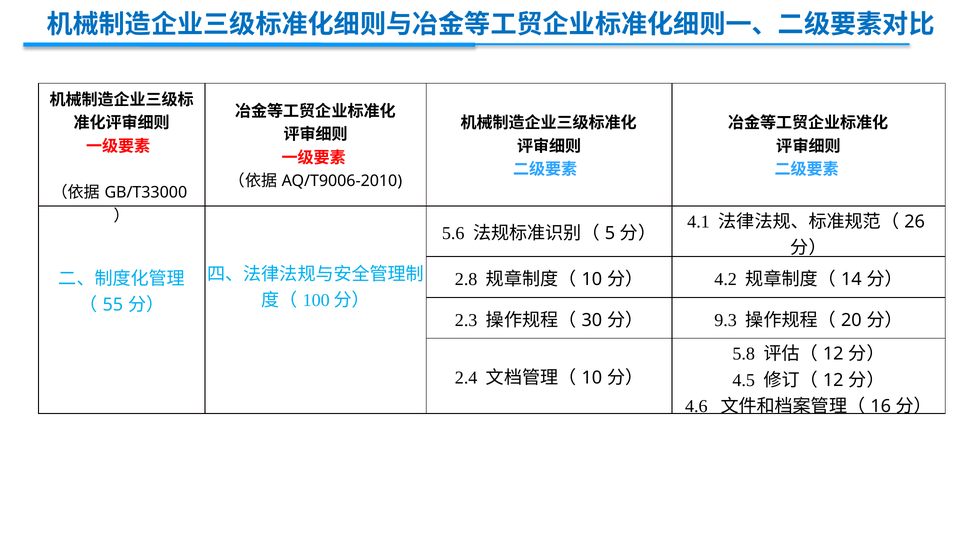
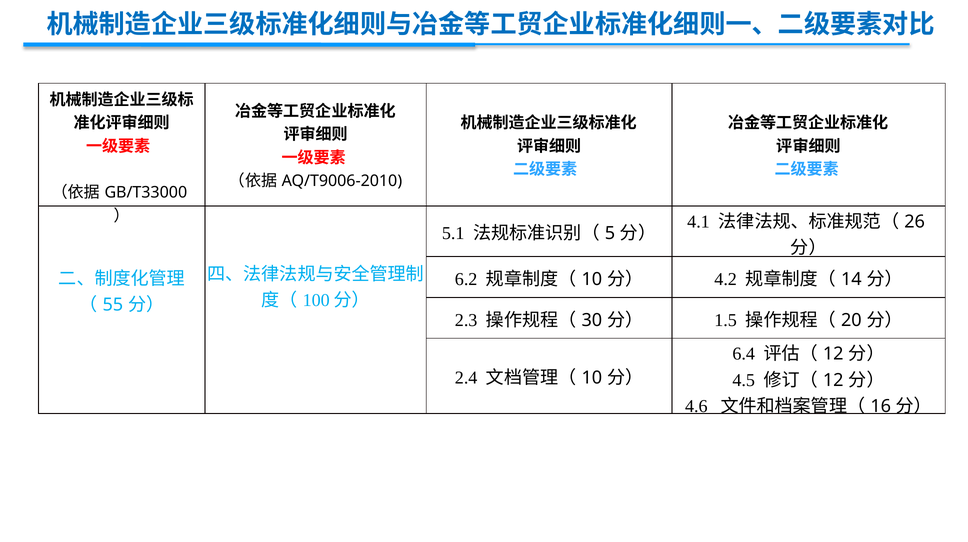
5.6: 5.6 -> 5.1
2.8: 2.8 -> 6.2
9.3: 9.3 -> 1.5
5.8: 5.8 -> 6.4
